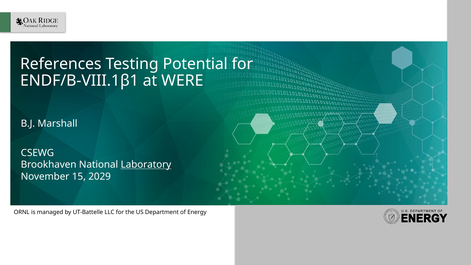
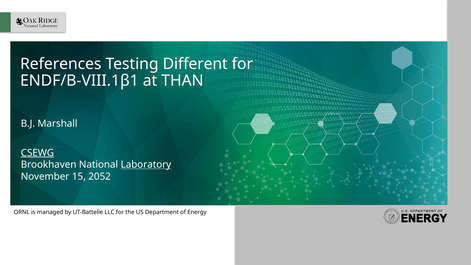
Potential: Potential -> Different
WERE: WERE -> THAN
CSEWG underline: none -> present
2029: 2029 -> 2052
